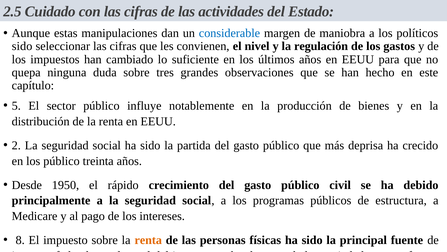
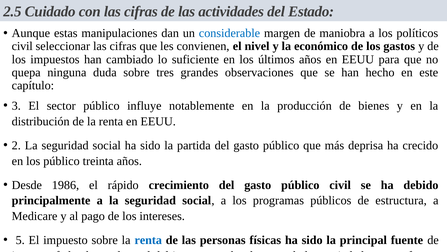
sido at (22, 46): sido -> civil
regulación: regulación -> económico
5: 5 -> 3
1950: 1950 -> 1986
8: 8 -> 5
renta at (148, 240) colour: orange -> blue
